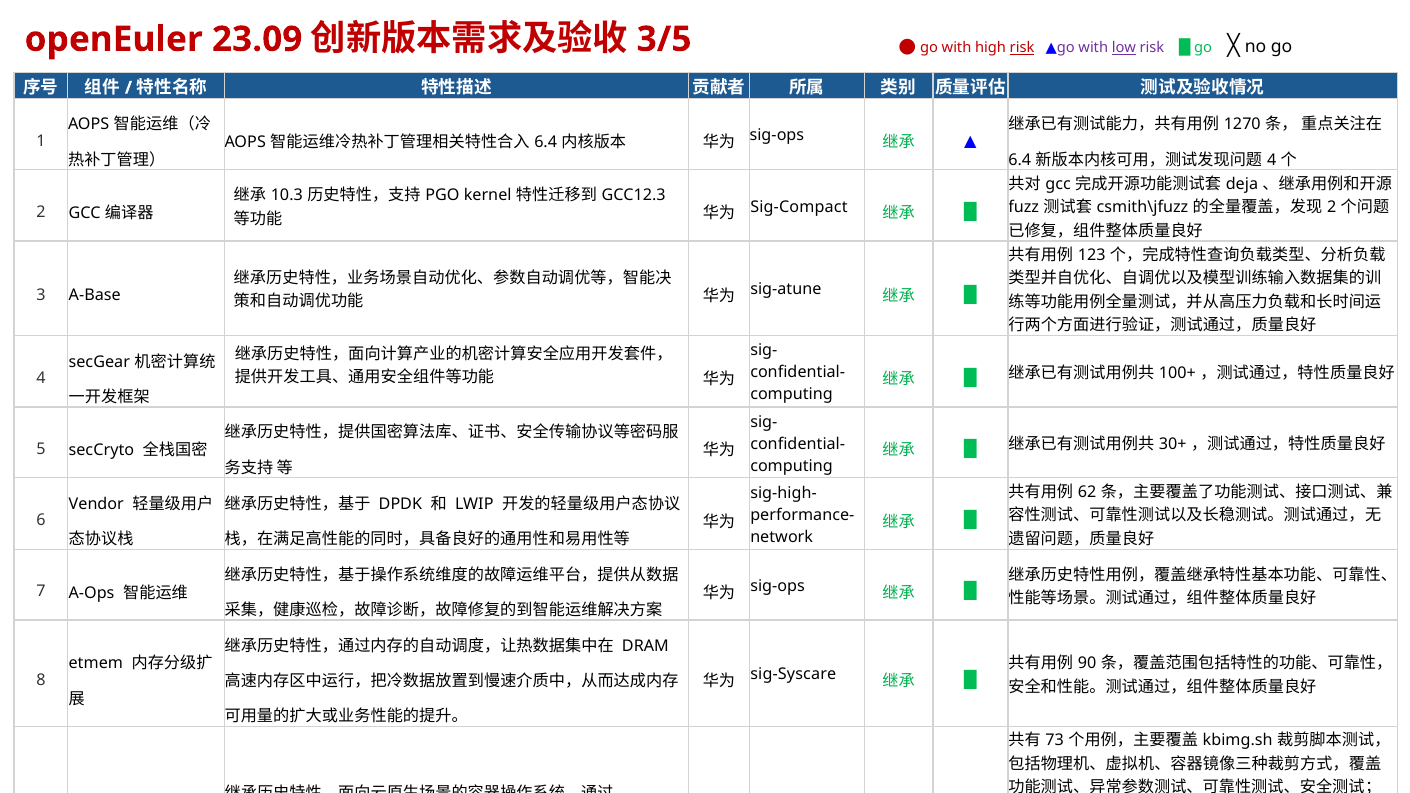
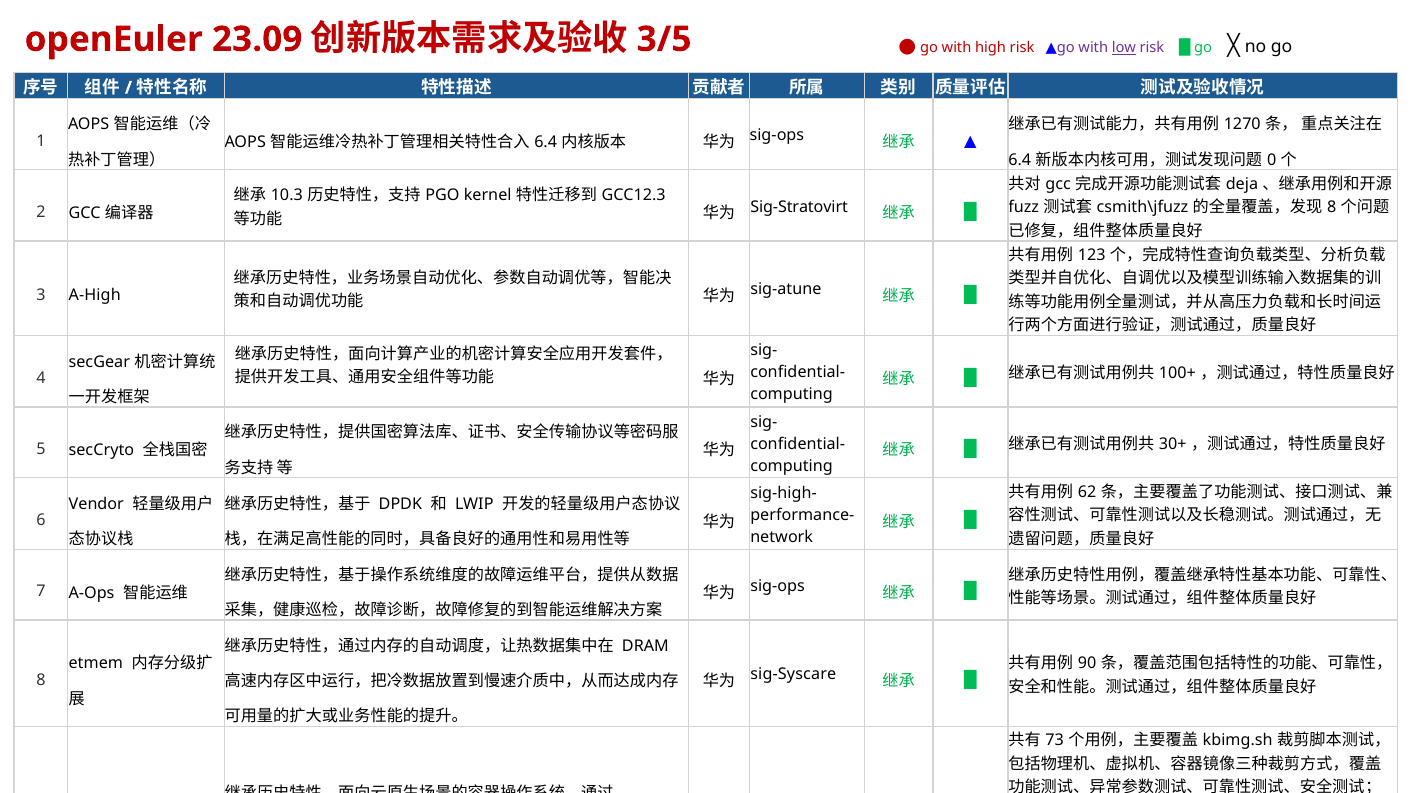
risk at (1022, 48) underline: present -> none
4 at (1272, 160): 4 -> 0
2 at (1332, 207): 2 -> 8
Sig-Compact: Sig-Compact -> Sig-Stratovirt
A-Base: A-Base -> A-High
